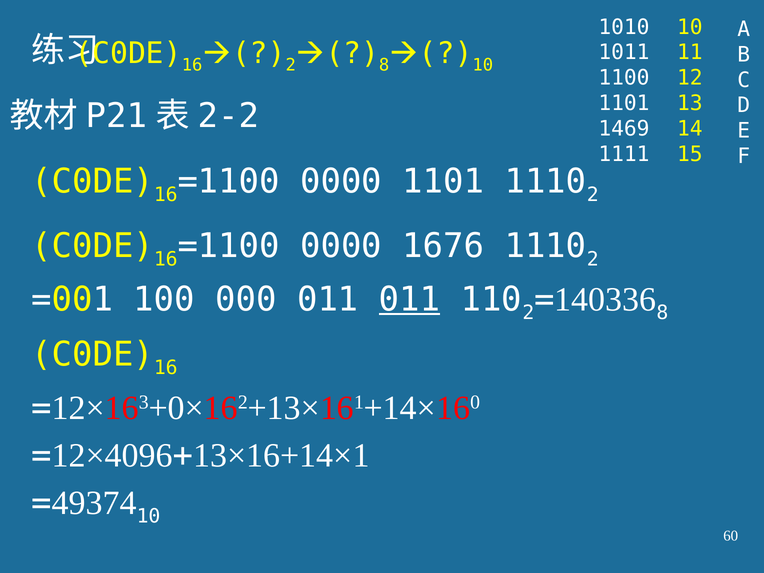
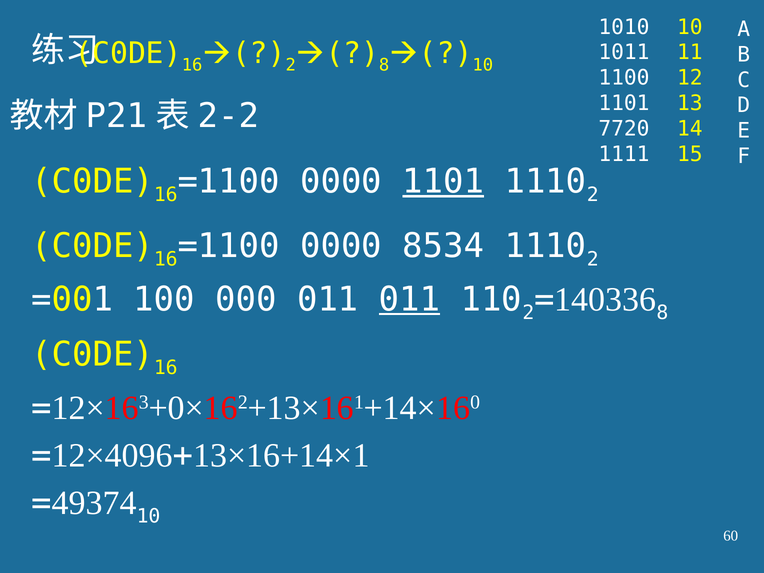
1469: 1469 -> 7720
1101 at (443, 182) underline: none -> present
1676: 1676 -> 8534
